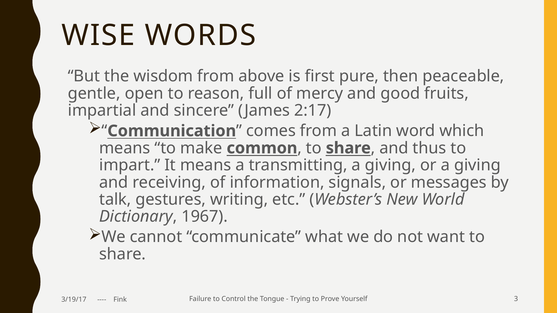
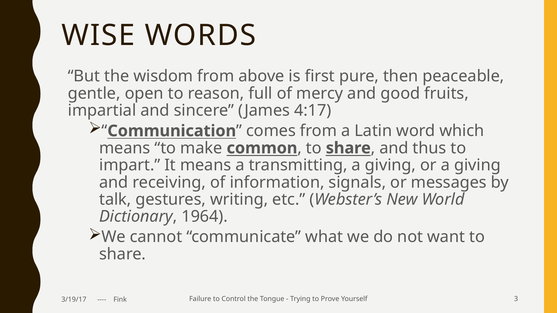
2:17: 2:17 -> 4:17
1967: 1967 -> 1964
